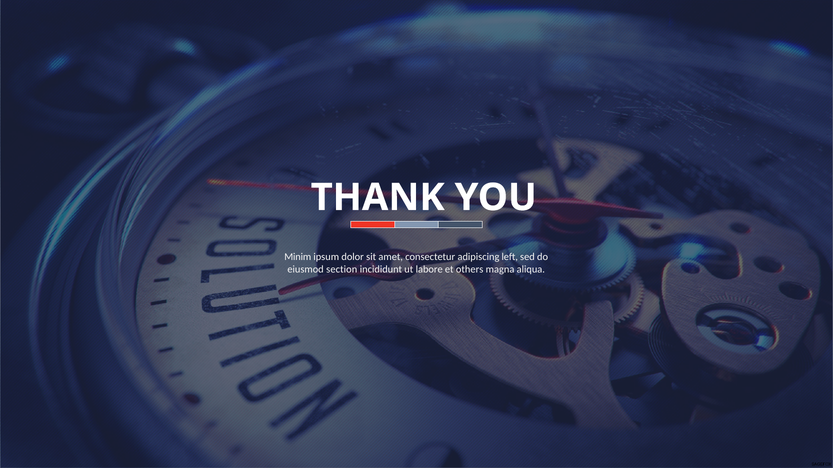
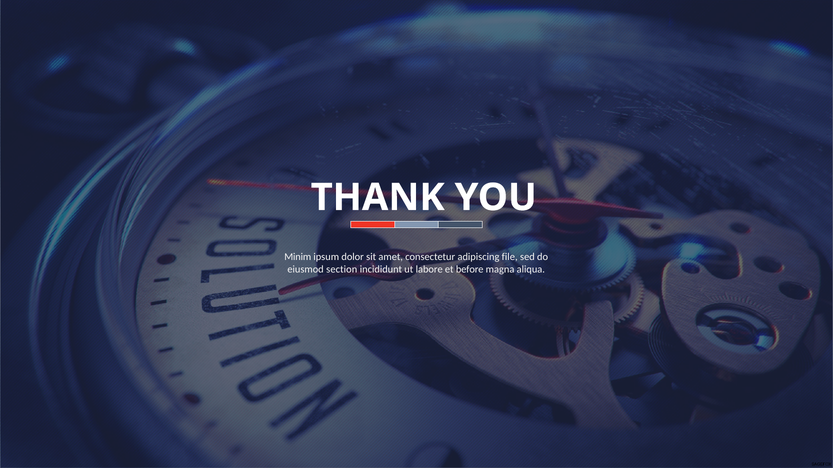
left: left -> file
others: others -> before
